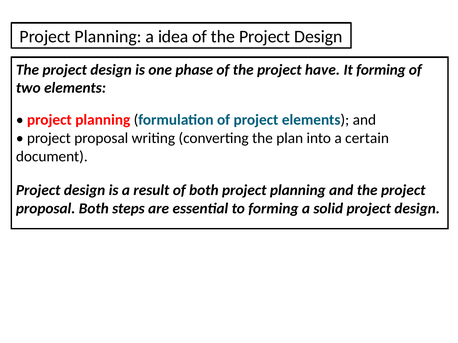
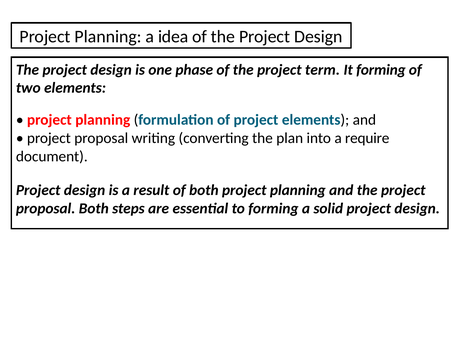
have: have -> term
certain: certain -> require
